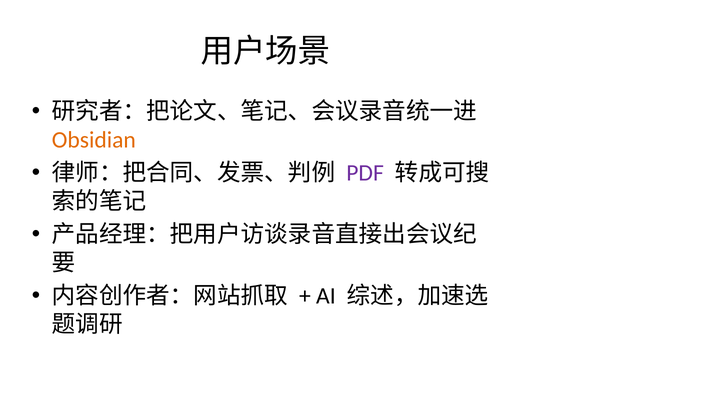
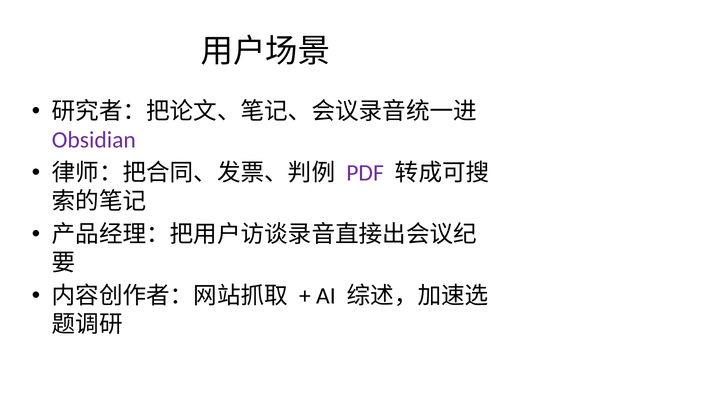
Obsidian colour: orange -> purple
